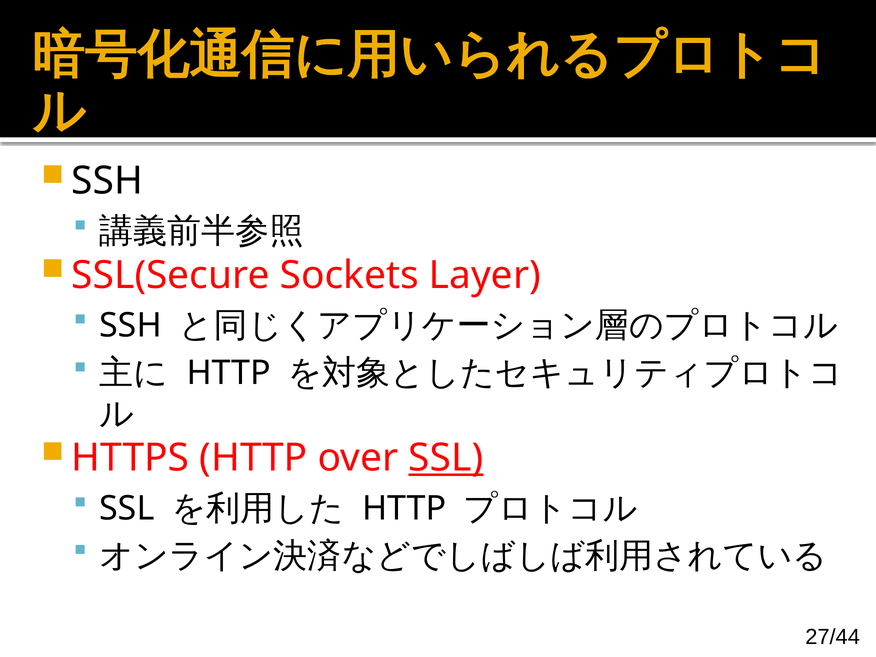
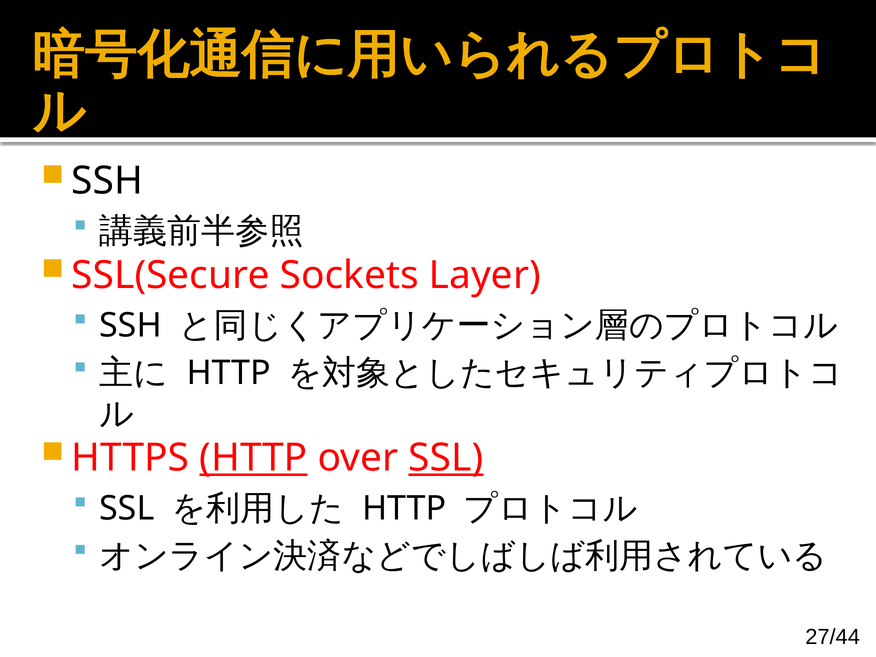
HTTP at (253, 458) underline: none -> present
